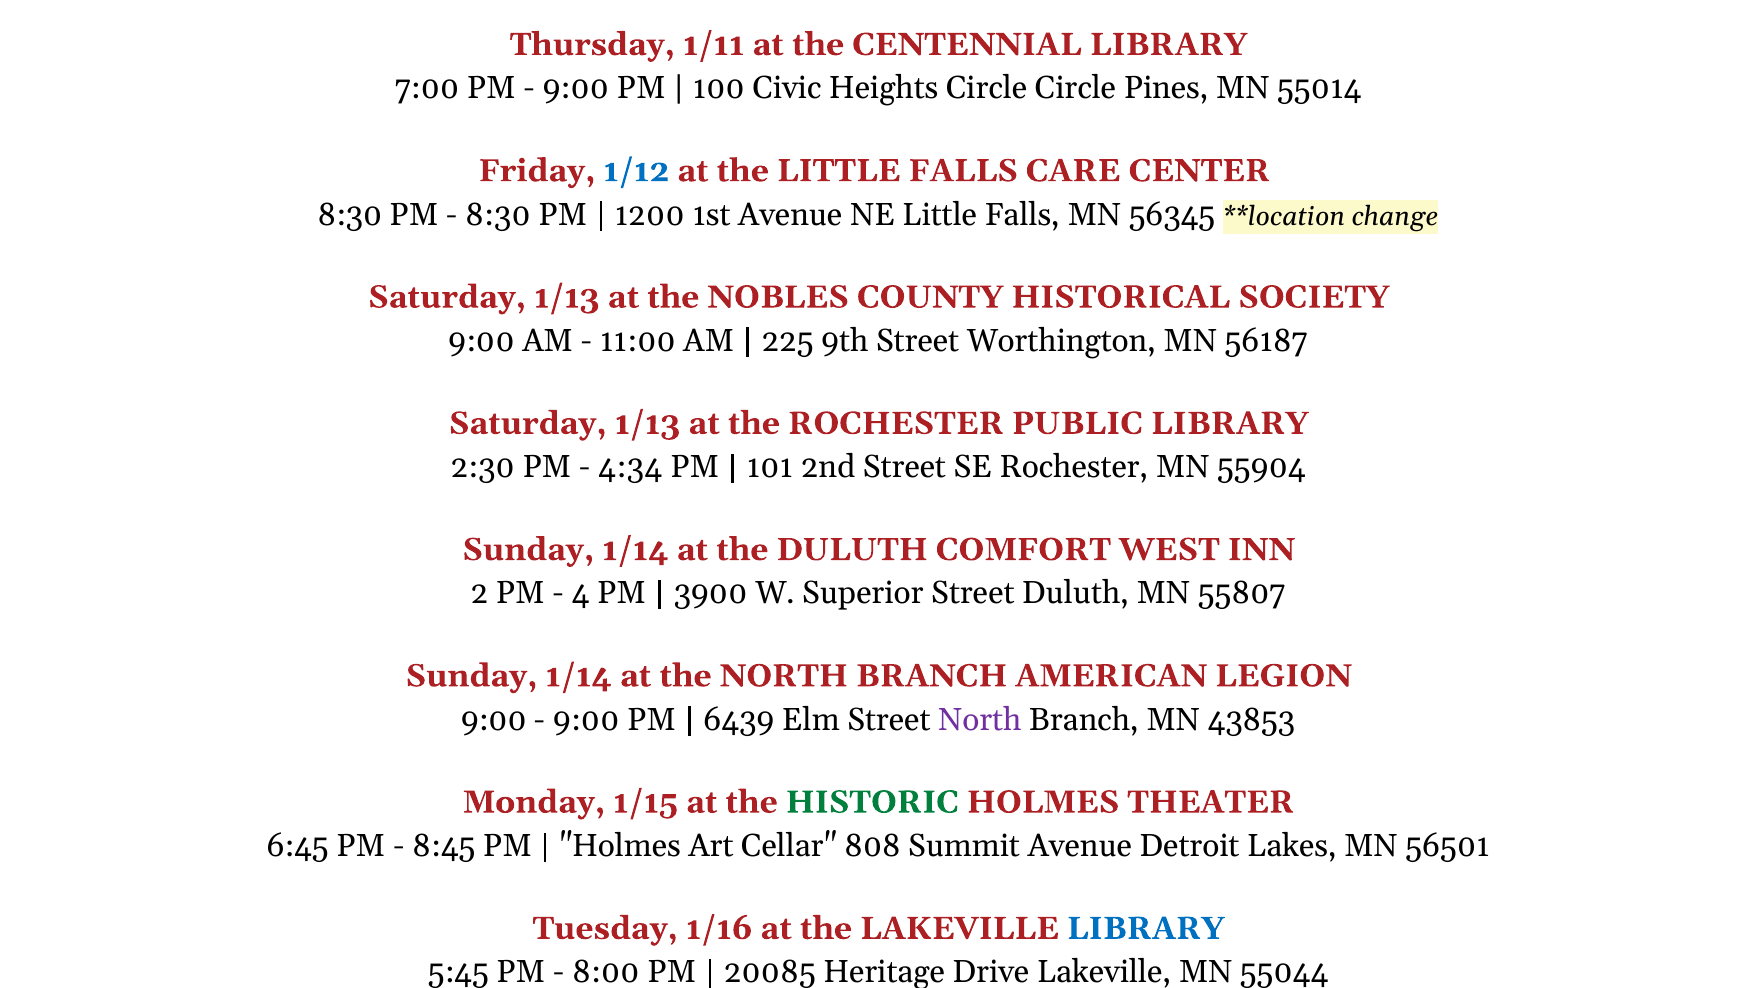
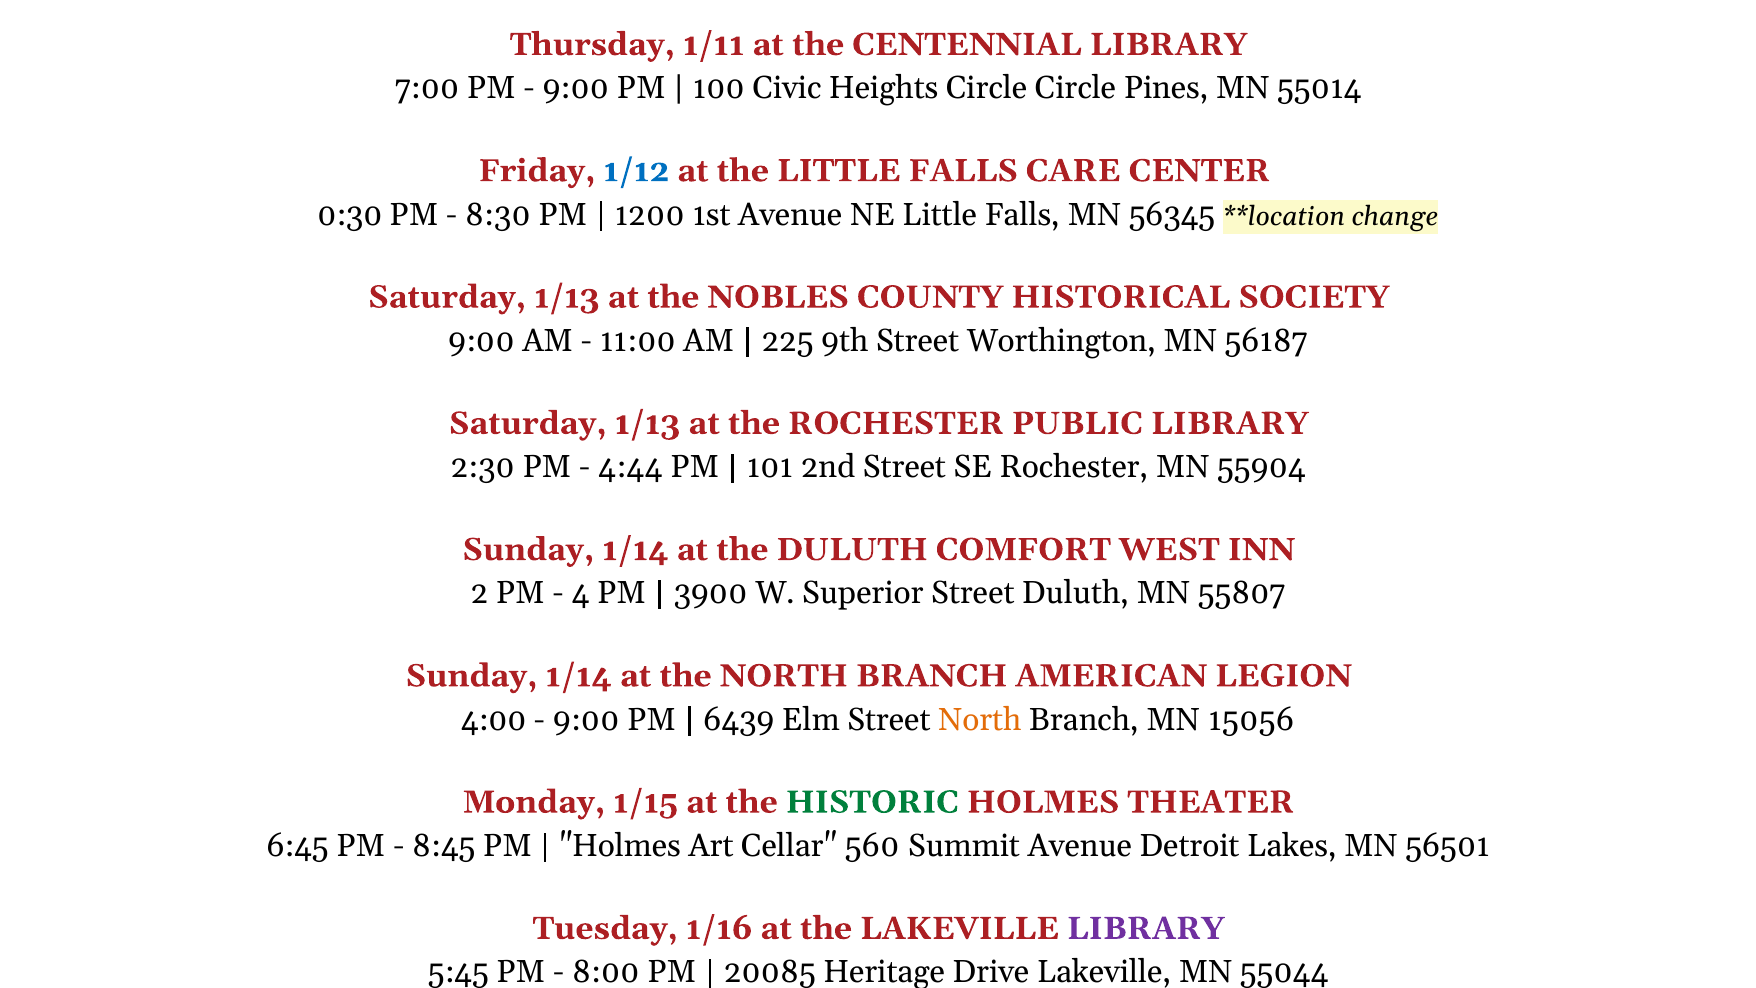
8:30 at (350, 214): 8:30 -> 0:30
4:34: 4:34 -> 4:44
9:00 at (494, 719): 9:00 -> 4:00
North at (980, 719) colour: purple -> orange
43853: 43853 -> 15056
808: 808 -> 560
LIBRARY at (1146, 928) colour: blue -> purple
